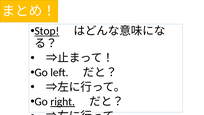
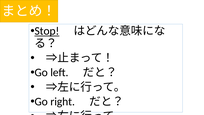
right underline: present -> none
